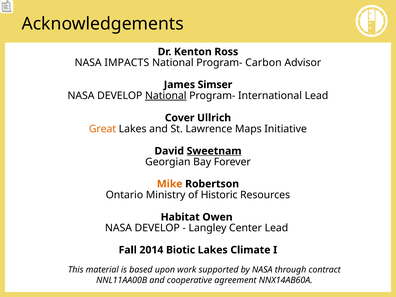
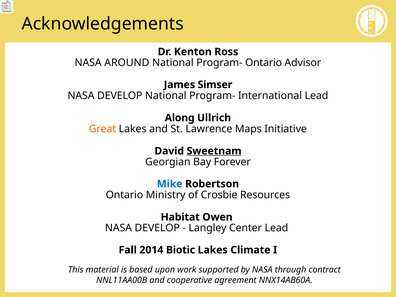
IMPACTS: IMPACTS -> AROUND
Program- Carbon: Carbon -> Ontario
National at (166, 96) underline: present -> none
Cover: Cover -> Along
Mike colour: orange -> blue
Historic: Historic -> Crosbie
